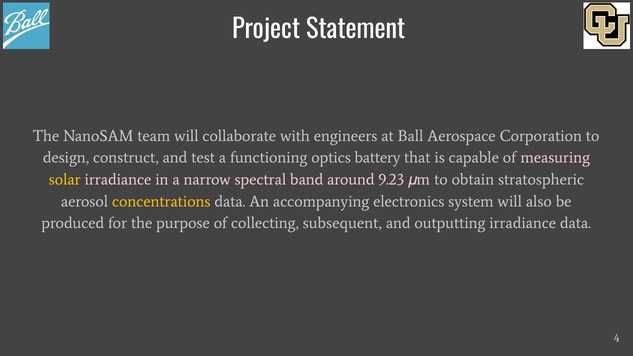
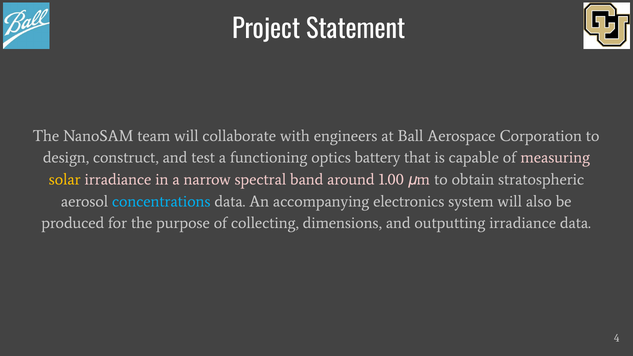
9.23: 9.23 -> 1.00
concentrations colour: yellow -> light blue
subsequent: subsequent -> dimensions
